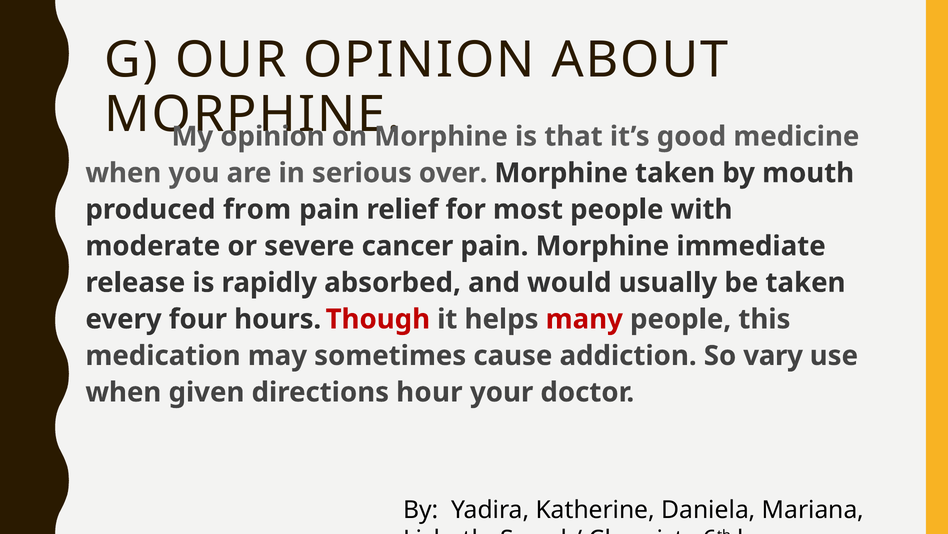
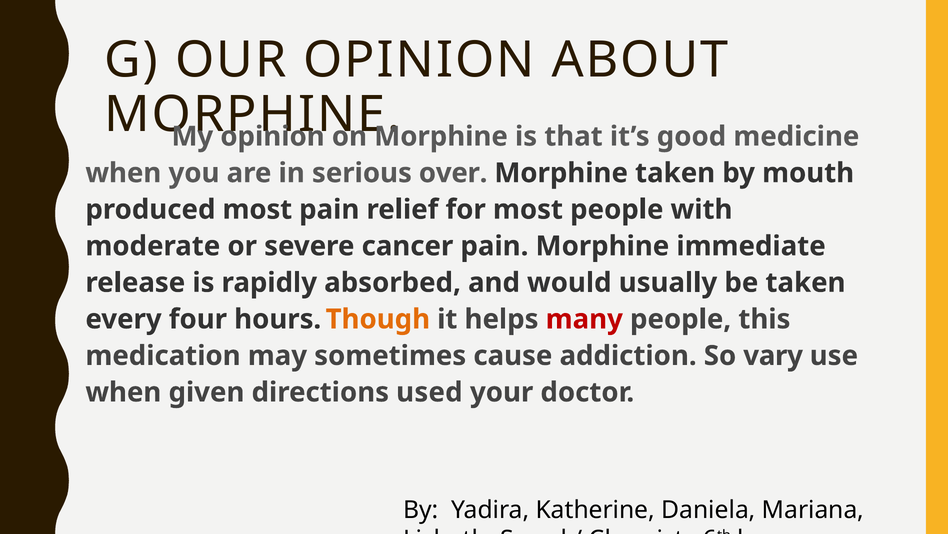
produced from: from -> most
Though colour: red -> orange
directions hour: hour -> used
